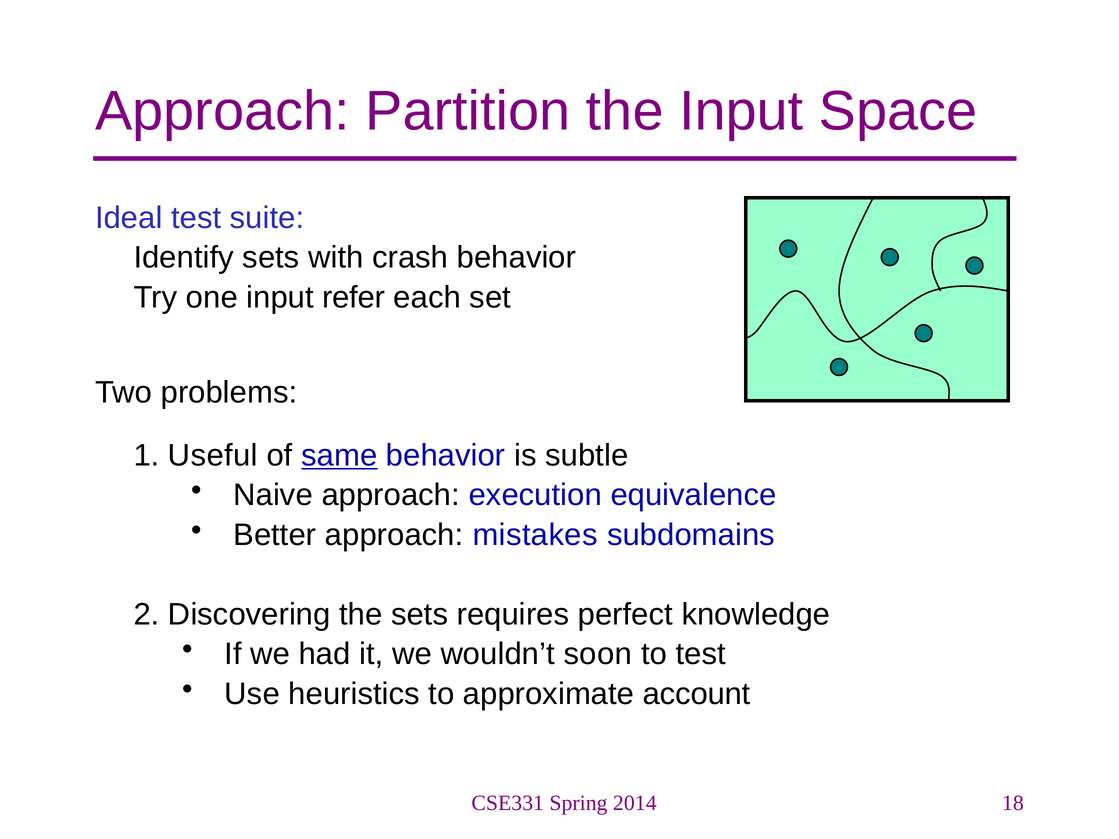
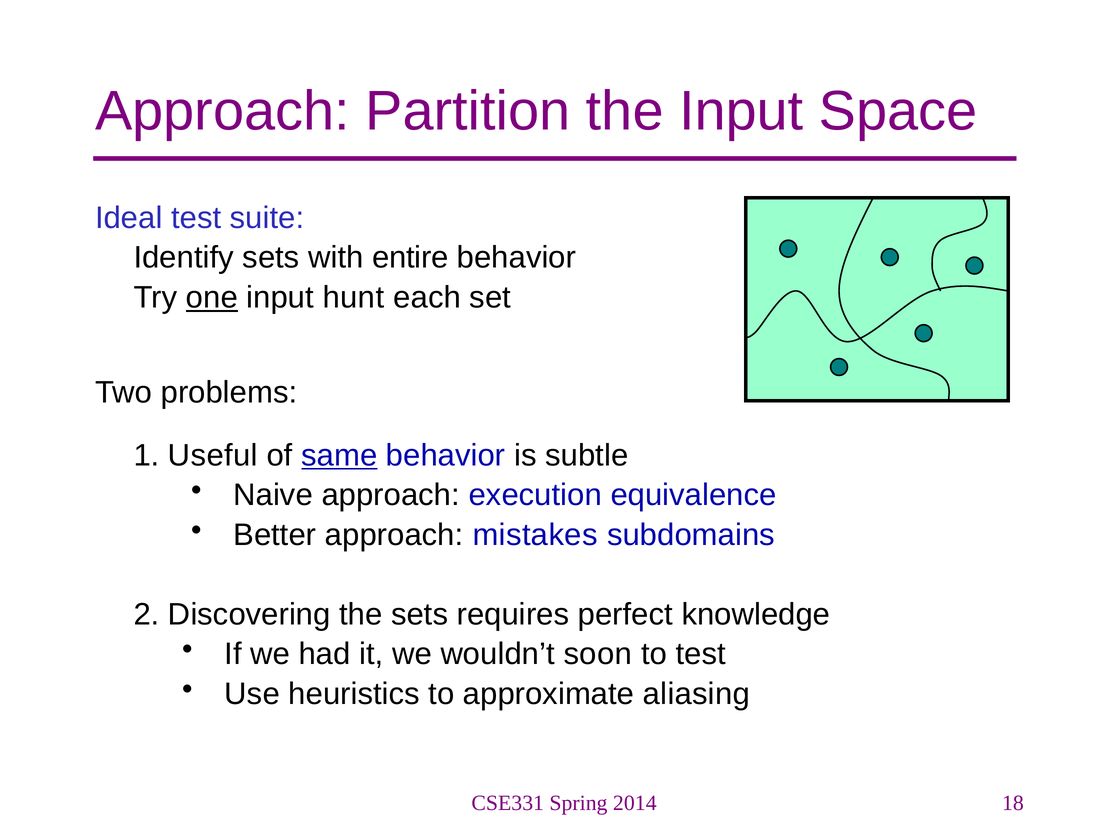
crash: crash -> entire
one underline: none -> present
refer: refer -> hunt
account: account -> aliasing
